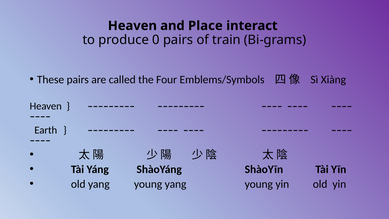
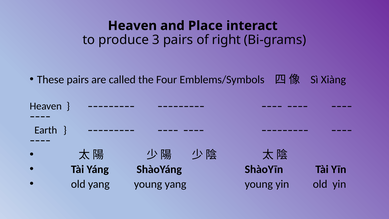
0: 0 -> 3
train: train -> right
